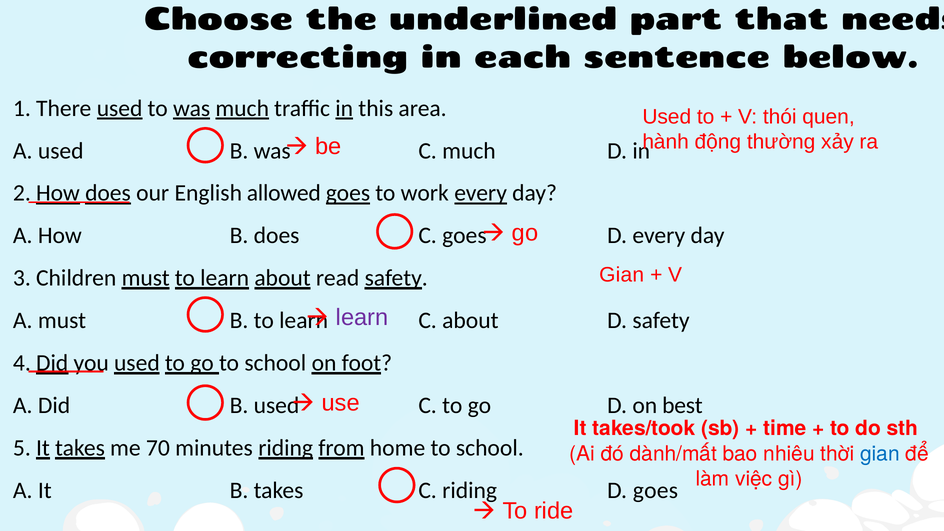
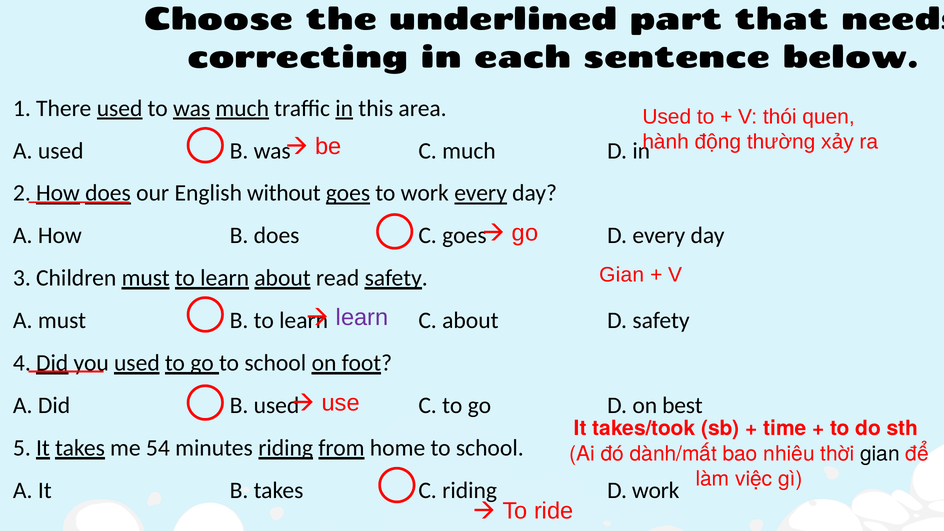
allowed: allowed -> without
70: 70 -> 54
gian at (880, 454) colour: blue -> black
D goes: goes -> work
